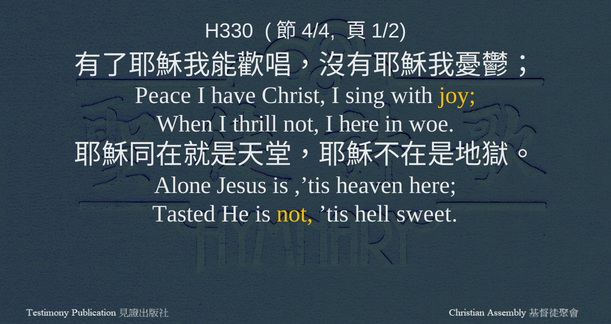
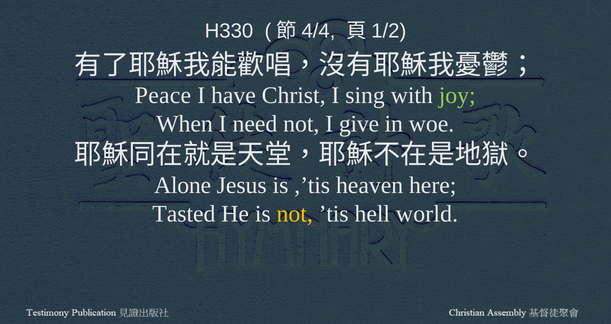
joy colour: yellow -> light green
thrill: thrill -> need
I here: here -> give
sweet: sweet -> world
